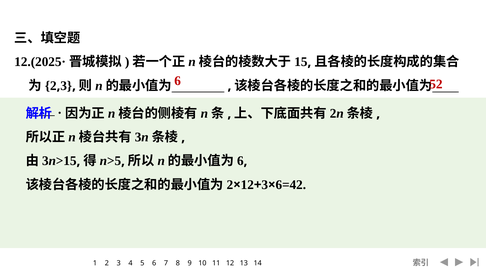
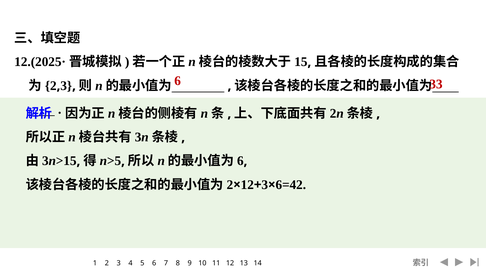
52: 52 -> 33
